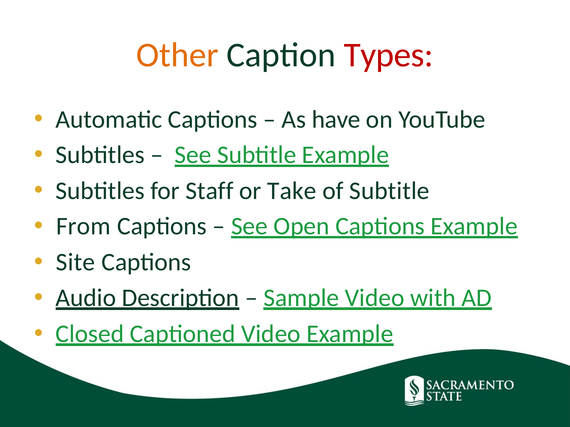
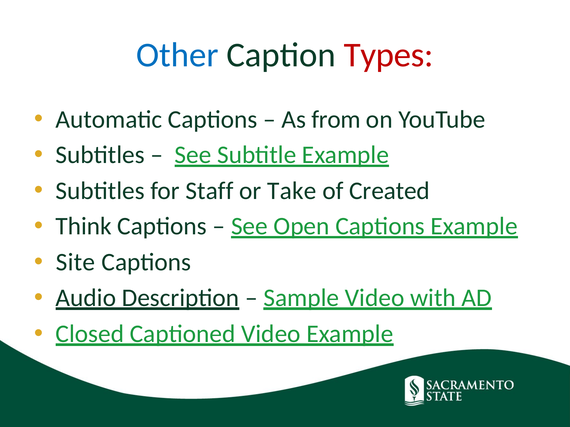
Other colour: orange -> blue
have: have -> from
of Subtitle: Subtitle -> Created
From: From -> Think
